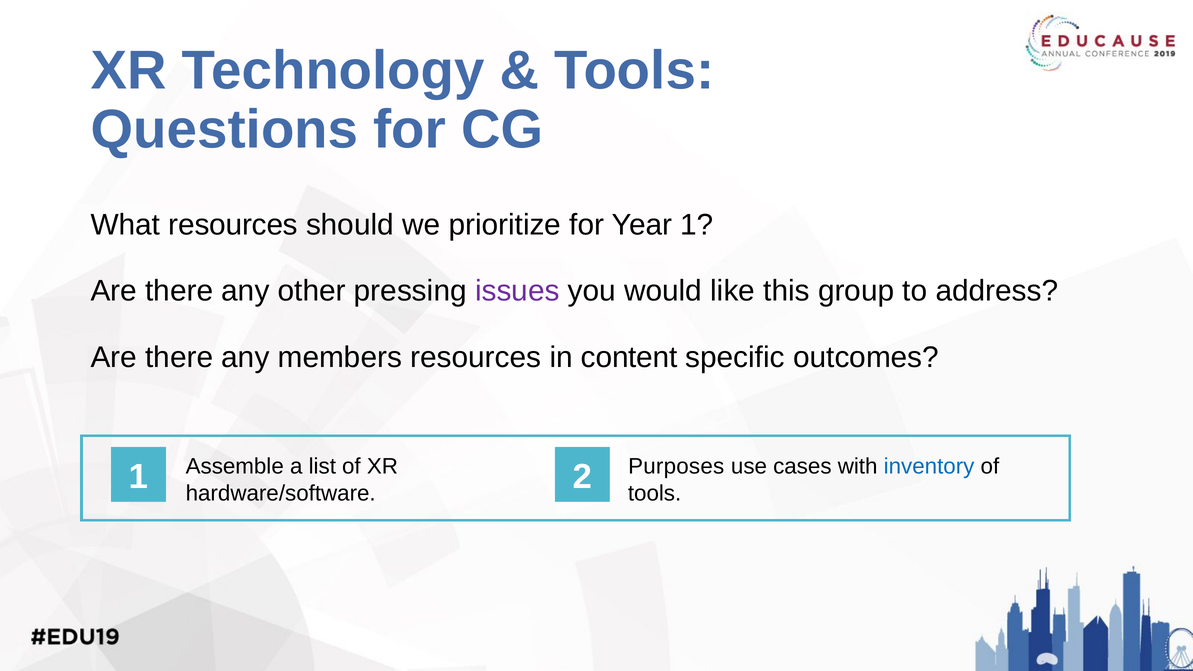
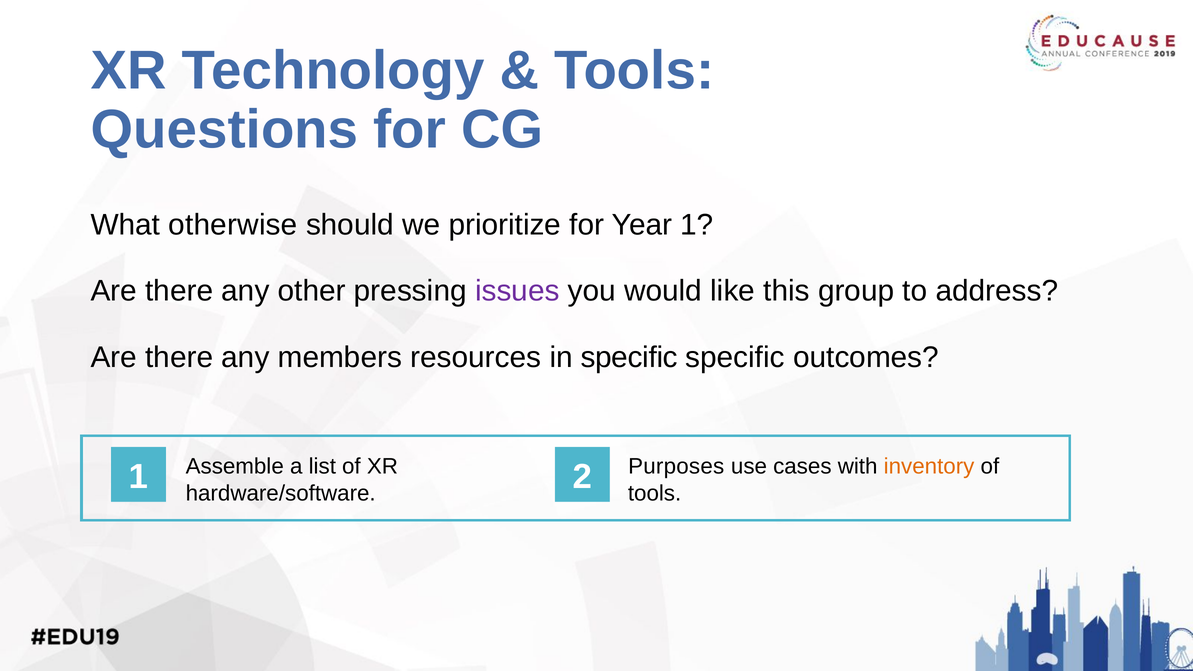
What resources: resources -> otherwise
in content: content -> specific
inventory colour: blue -> orange
